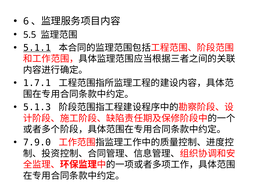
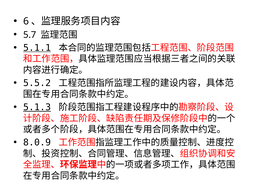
5.5: 5.5 -> 5.7
1.7.1: 1.7.1 -> 5.5.2
5.1.3 underline: none -> present
7.9.0: 7.9.0 -> 8.0.9
